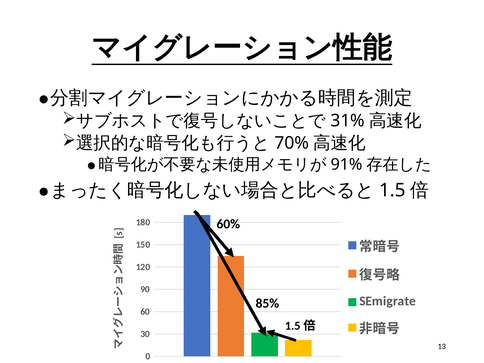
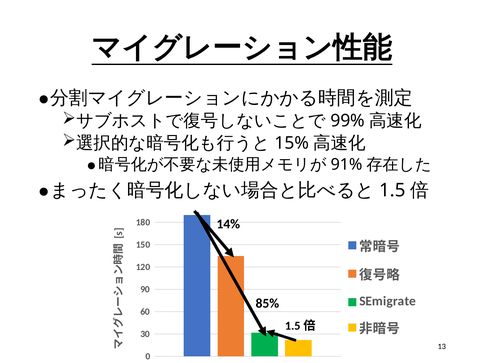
31%: 31% -> 99%
70%: 70% -> 15%
60%: 60% -> 14%
